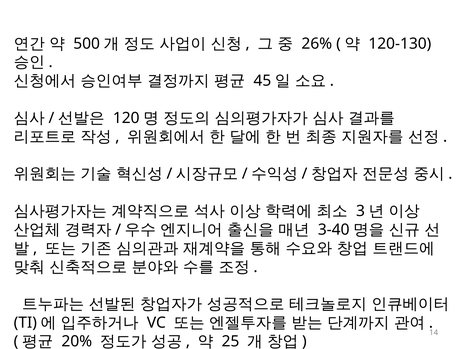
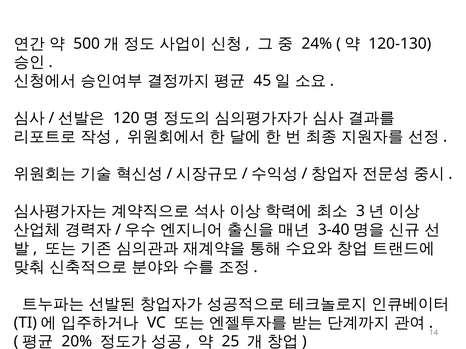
26%: 26% -> 24%
